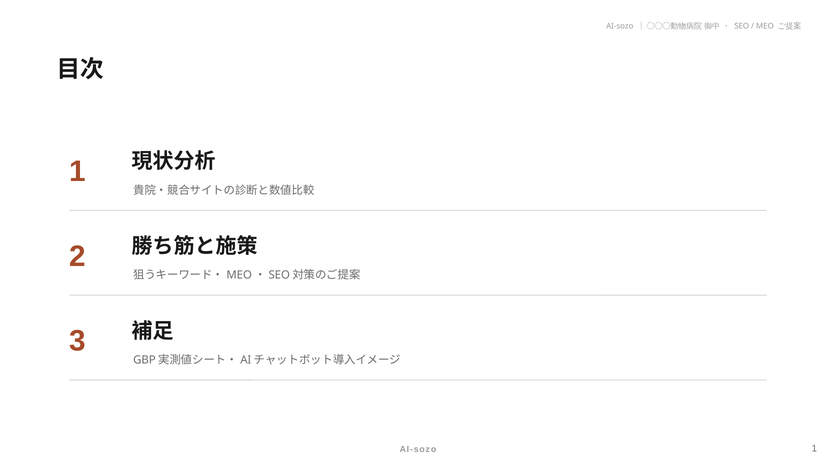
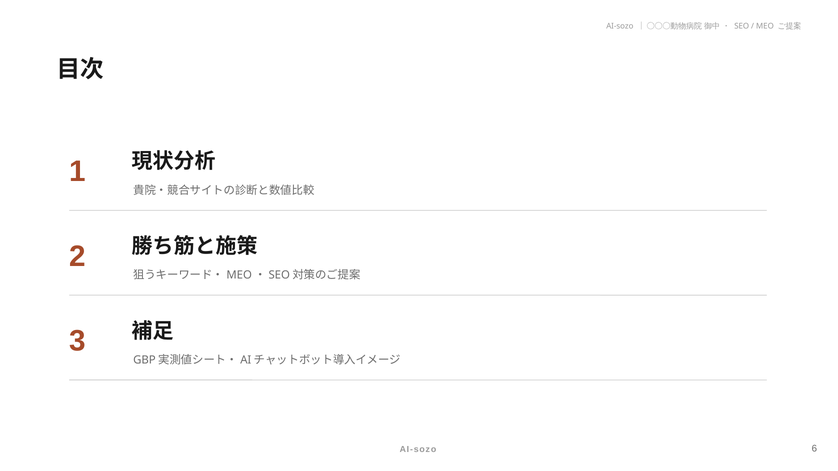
AI-sozo 1: 1 -> 6
